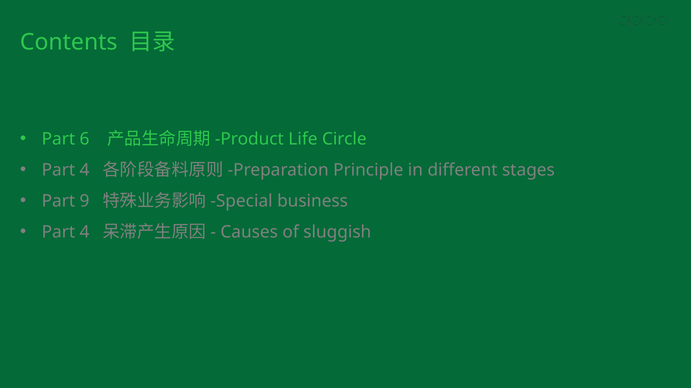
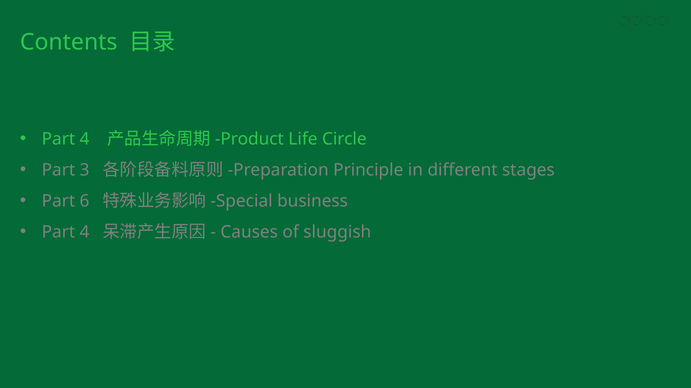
6 at (85, 139): 6 -> 4
4 at (85, 170): 4 -> 3
9: 9 -> 6
